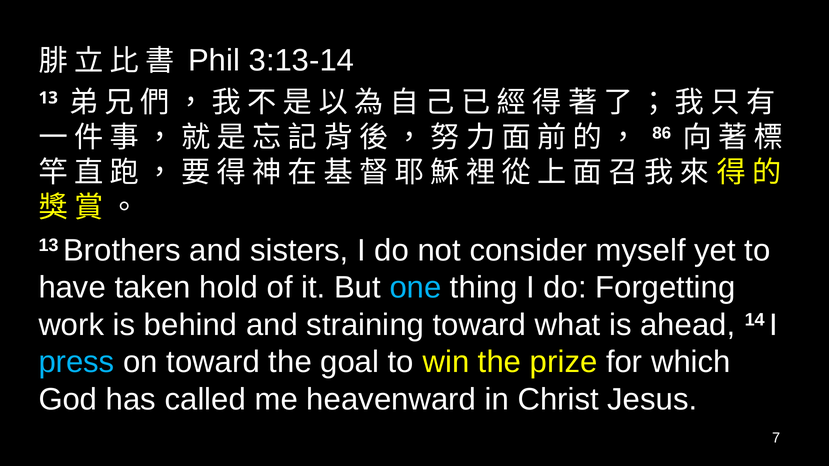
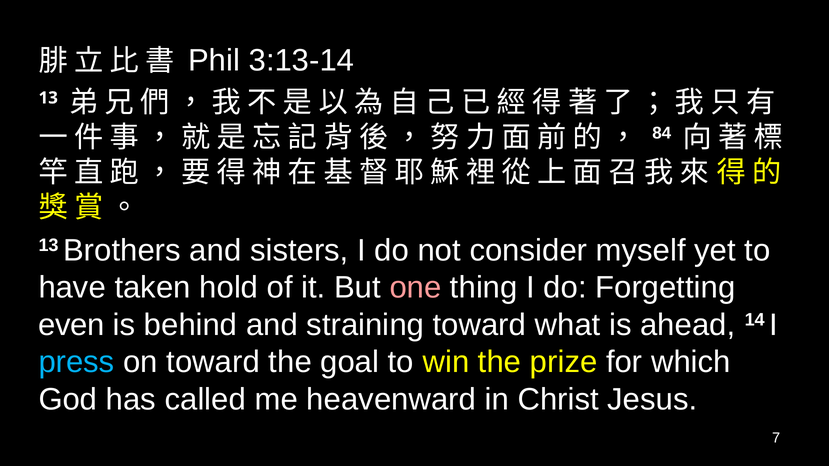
86: 86 -> 84
one colour: light blue -> pink
work: work -> even
